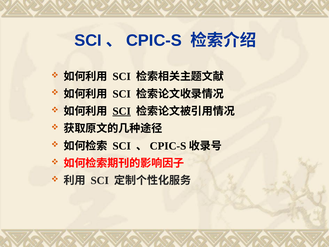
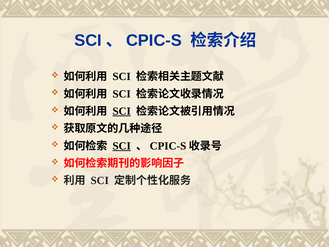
SCI at (122, 146) underline: none -> present
